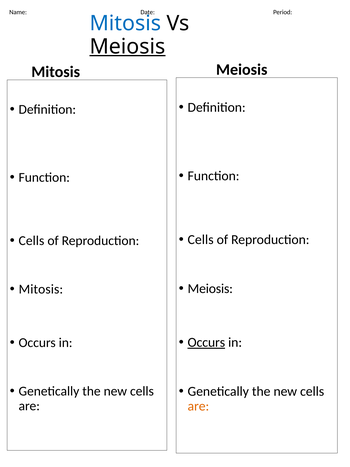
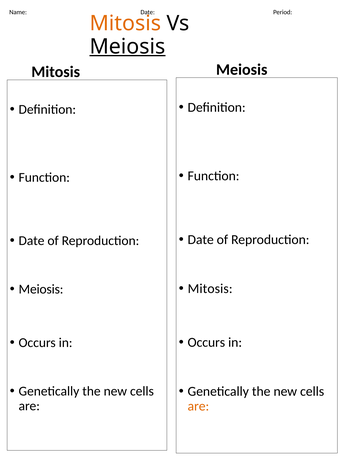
Mitosis at (125, 23) colour: blue -> orange
Cells at (201, 239): Cells -> Date
Cells at (31, 240): Cells -> Date
Meiosis at (210, 288): Meiosis -> Mitosis
Mitosis at (41, 289): Mitosis -> Meiosis
Occurs at (206, 342) underline: present -> none
